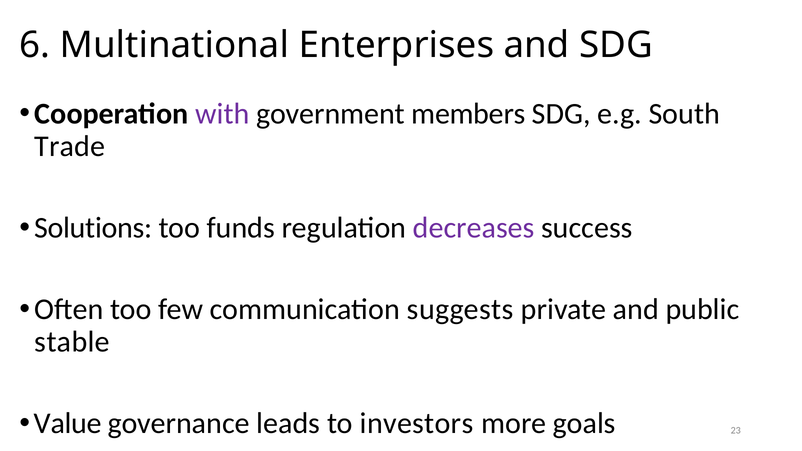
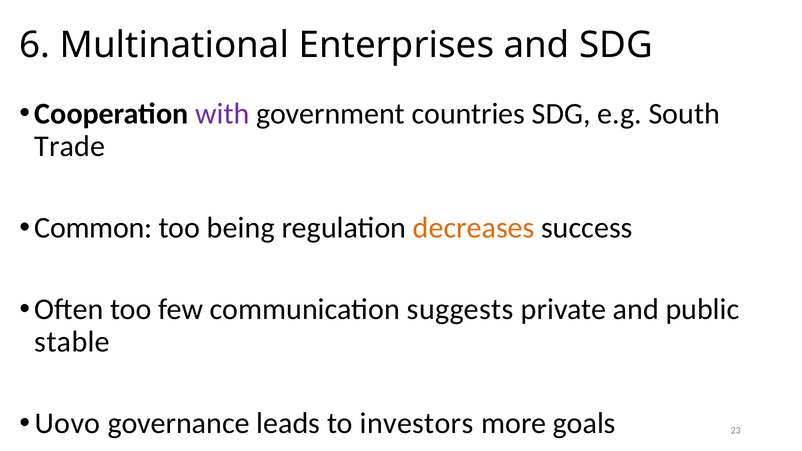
members: members -> countries
Solutions: Solutions -> Common
funds: funds -> being
decreases colour: purple -> orange
Value: Value -> Uovo
